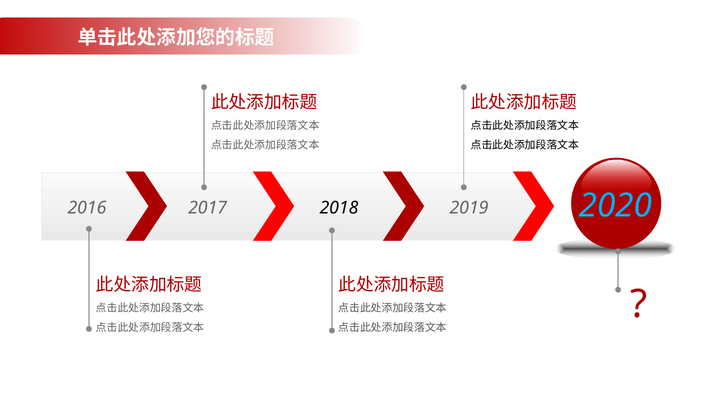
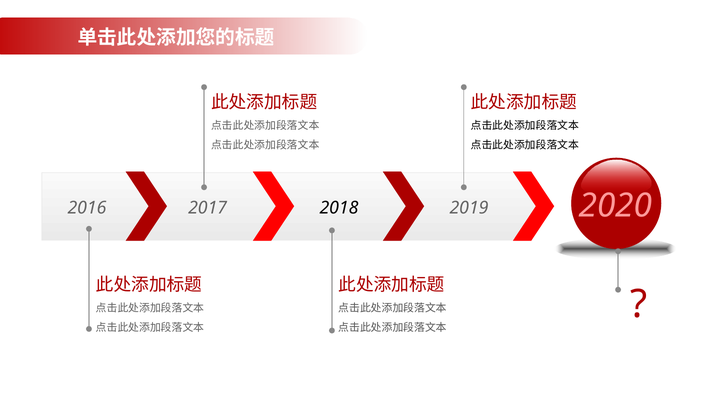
2020 colour: light blue -> pink
